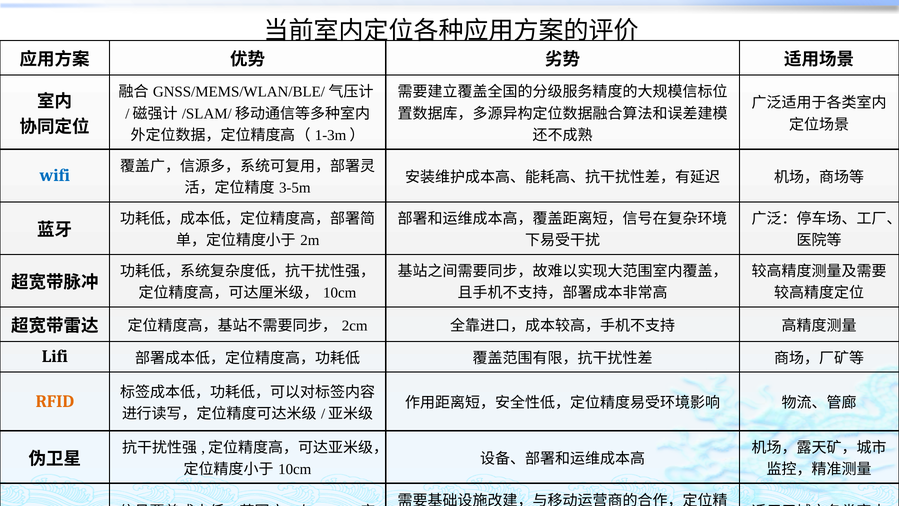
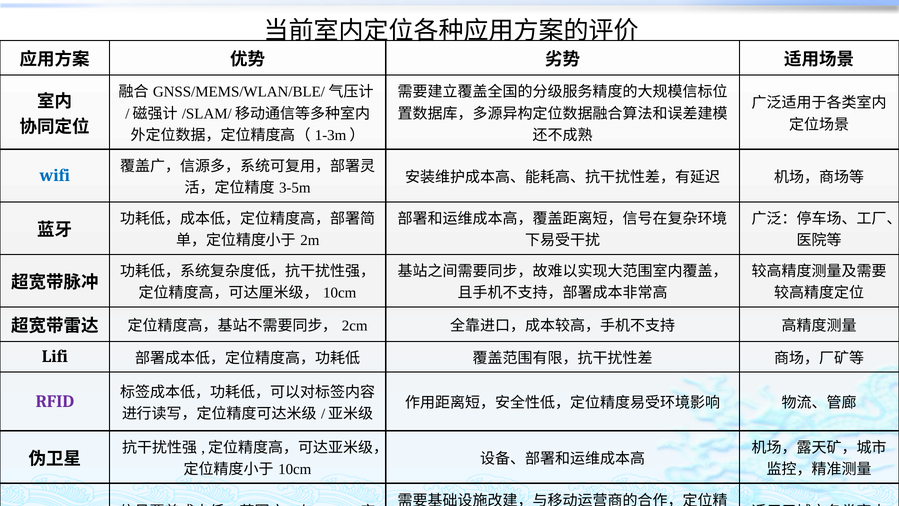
RFID colour: orange -> purple
